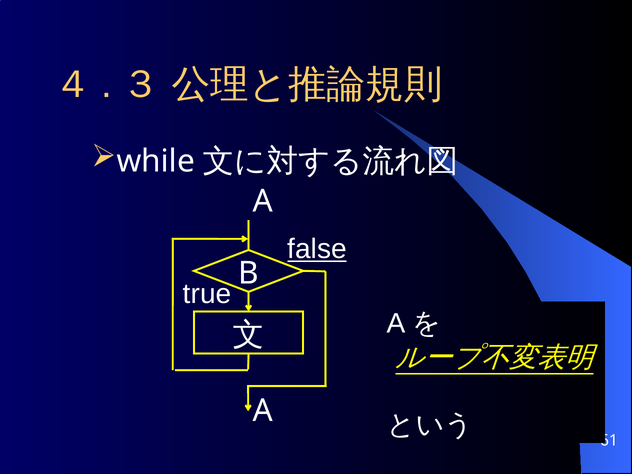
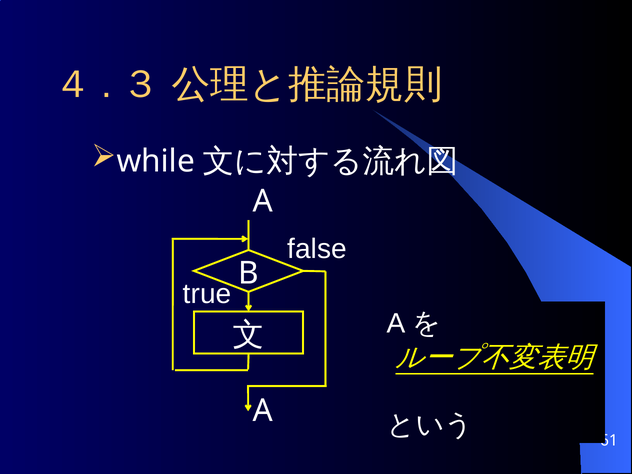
false underline: present -> none
